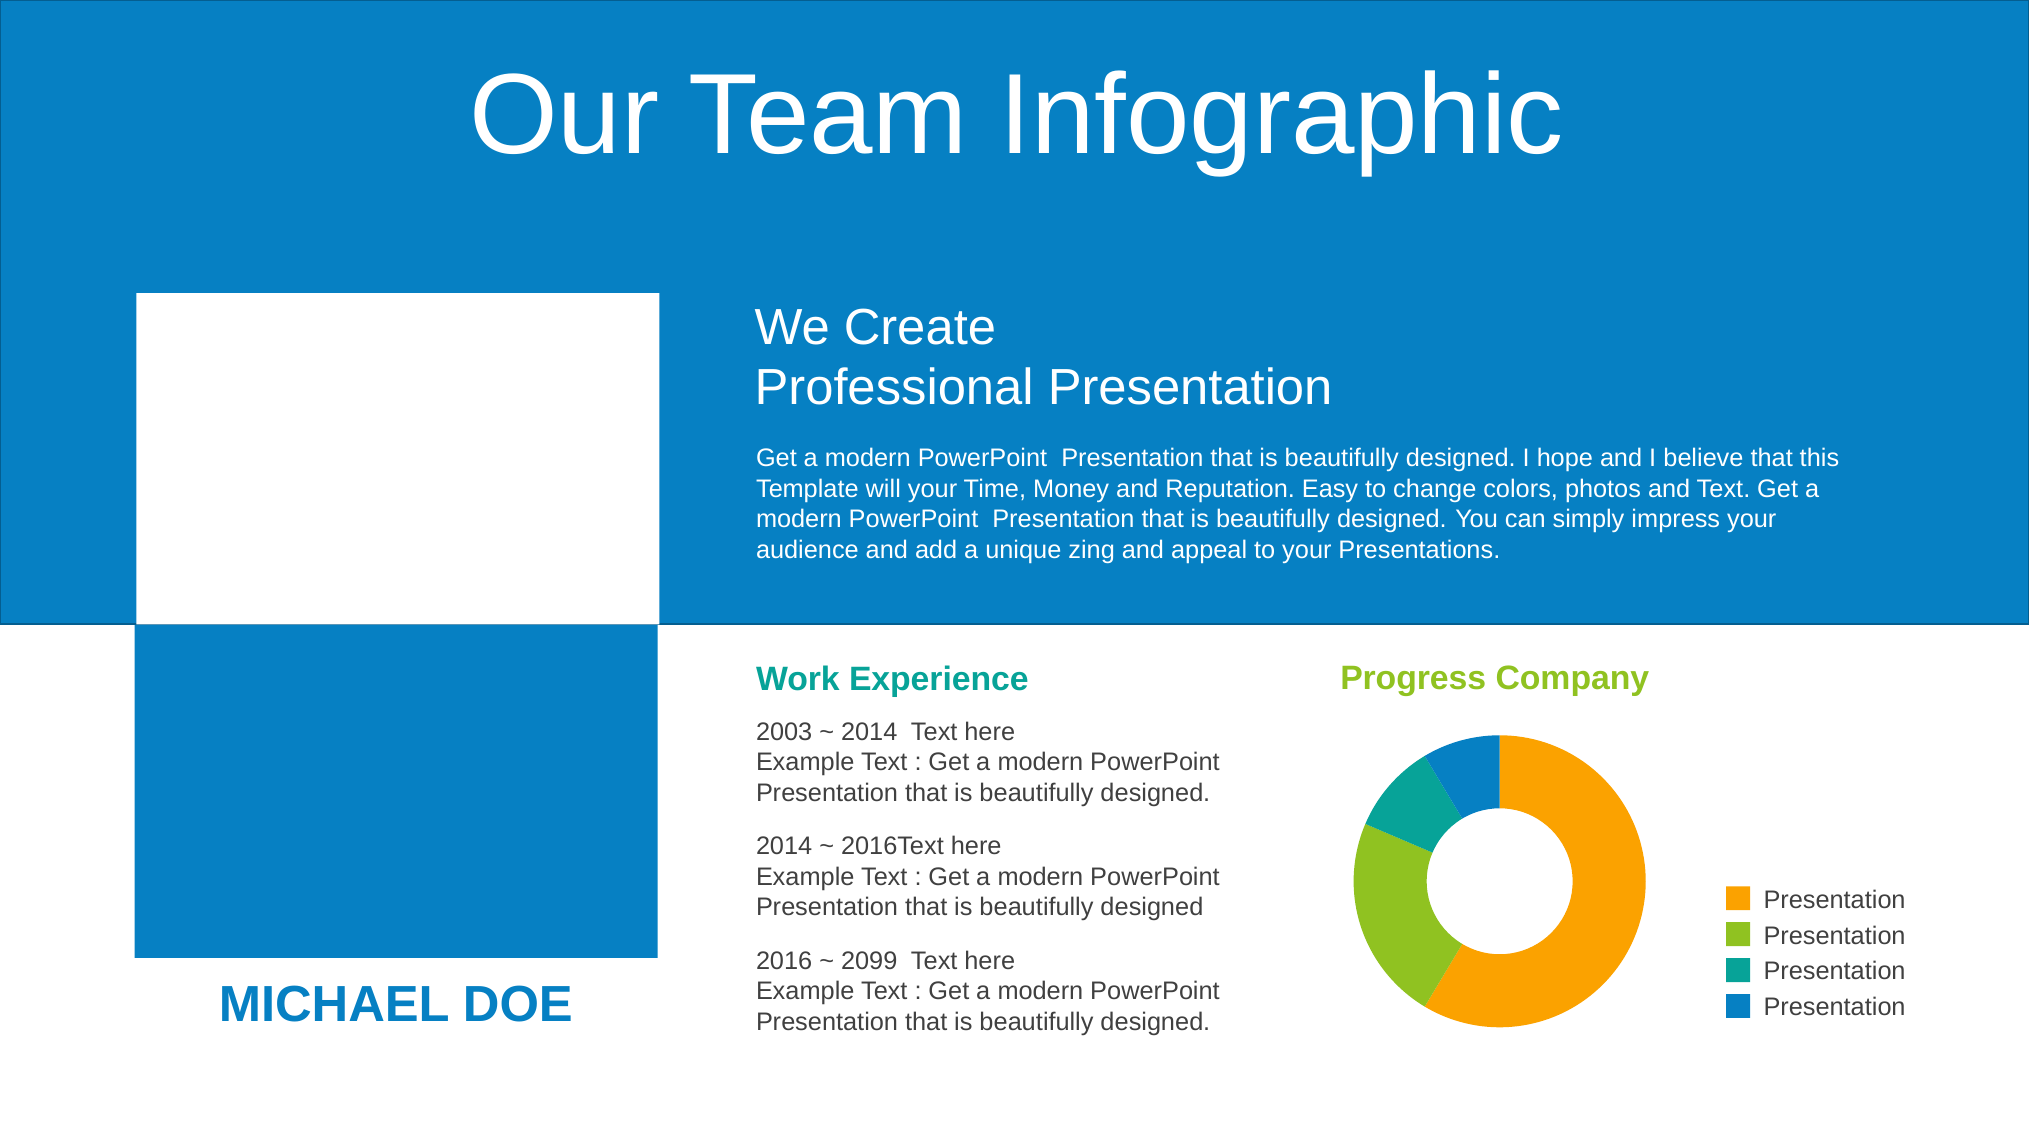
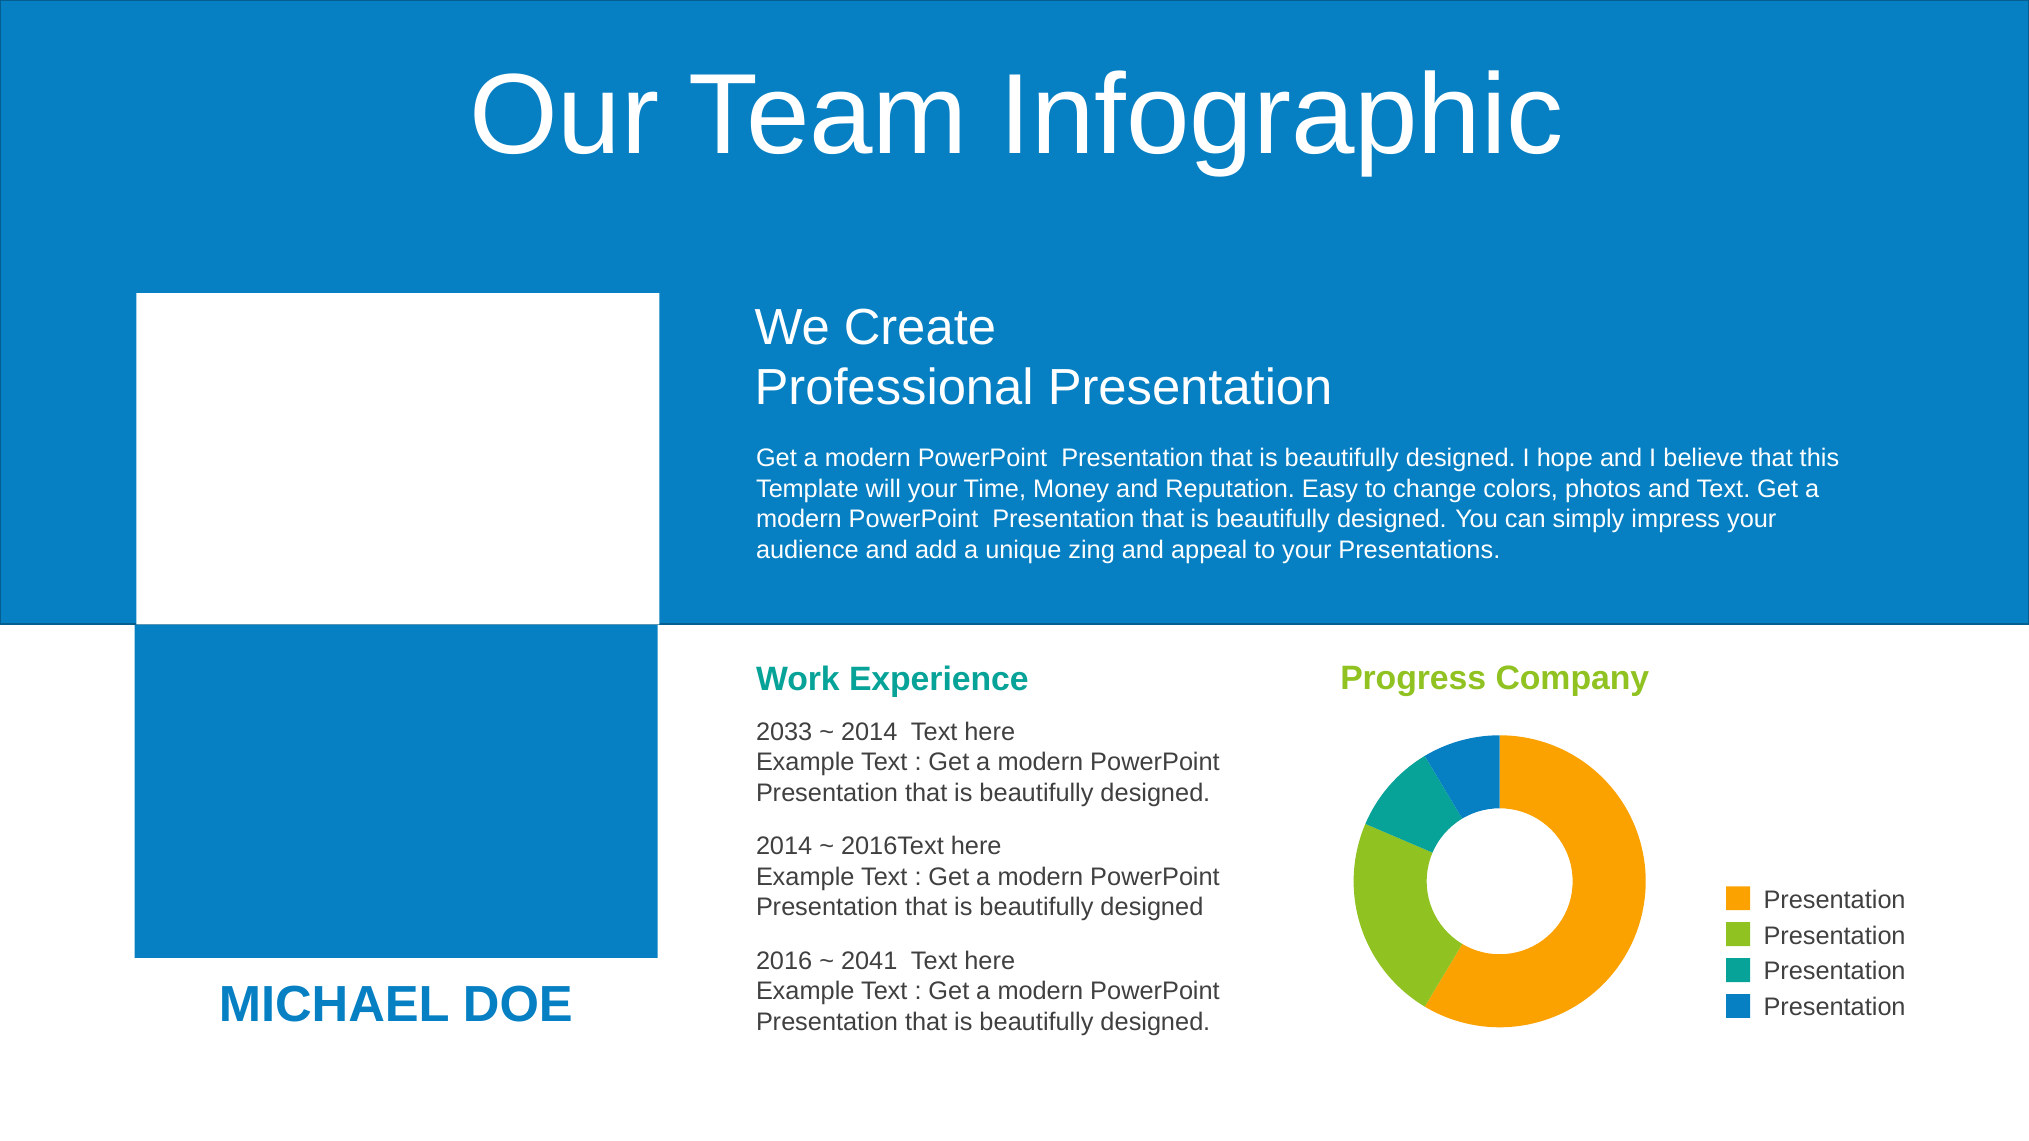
2003: 2003 -> 2033
2099: 2099 -> 2041
